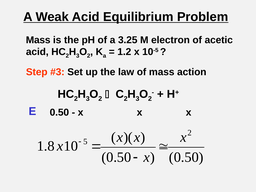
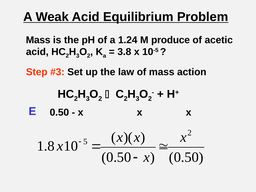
3.25: 3.25 -> 1.24
electron: electron -> produce
1.2: 1.2 -> 3.8
